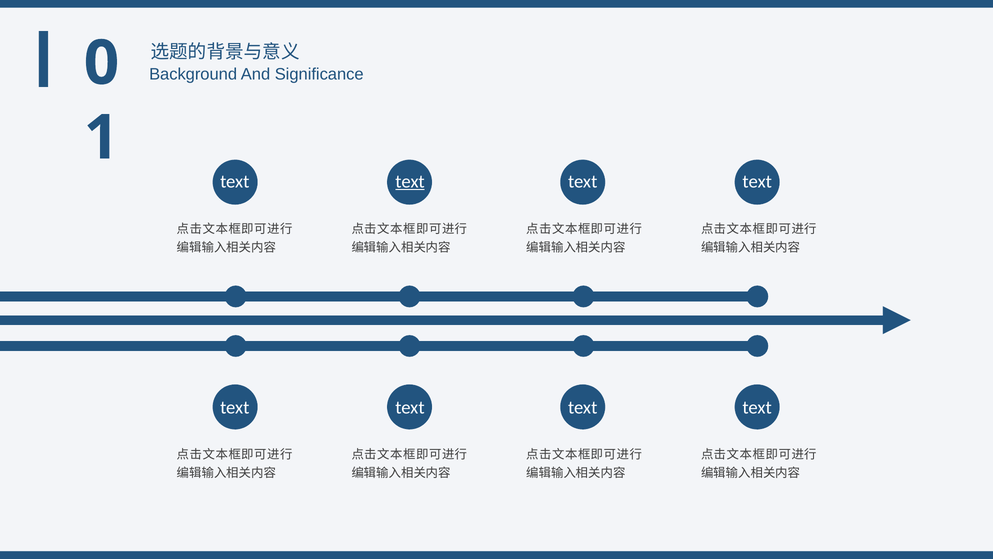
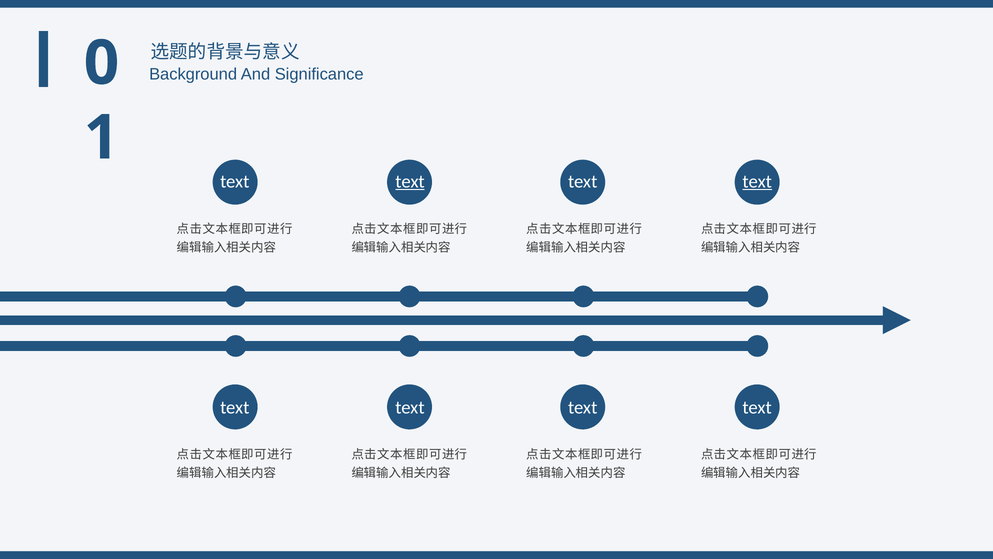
text at (757, 181) underline: none -> present
